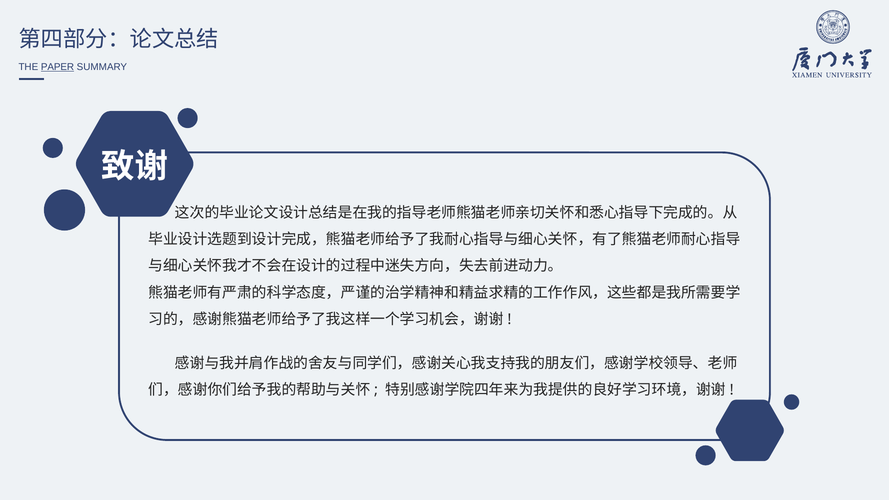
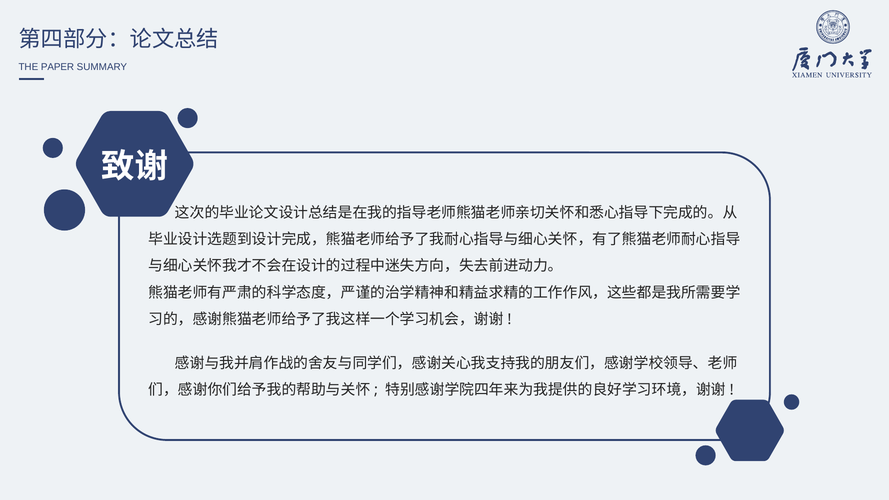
PAPER underline: present -> none
